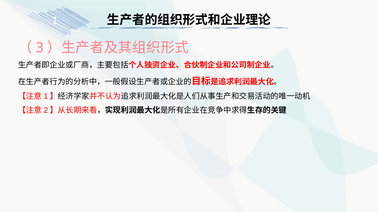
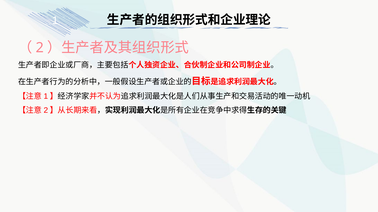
3: 3 -> 2
